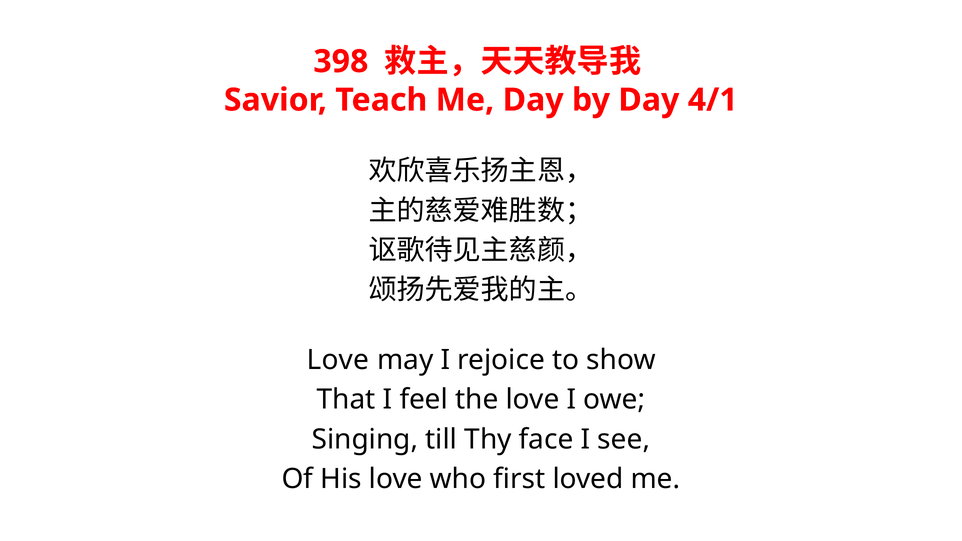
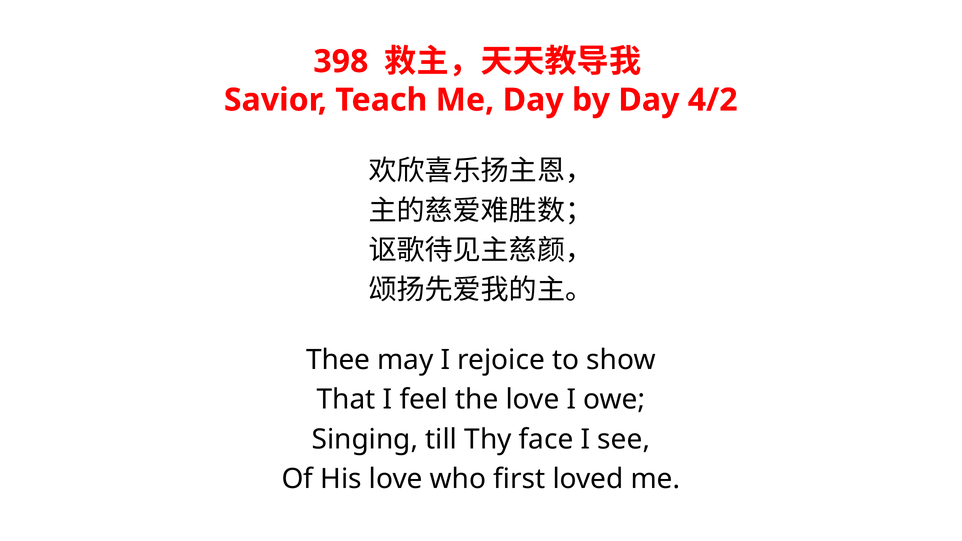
4/1: 4/1 -> 4/2
Love at (338, 360): Love -> Thee
